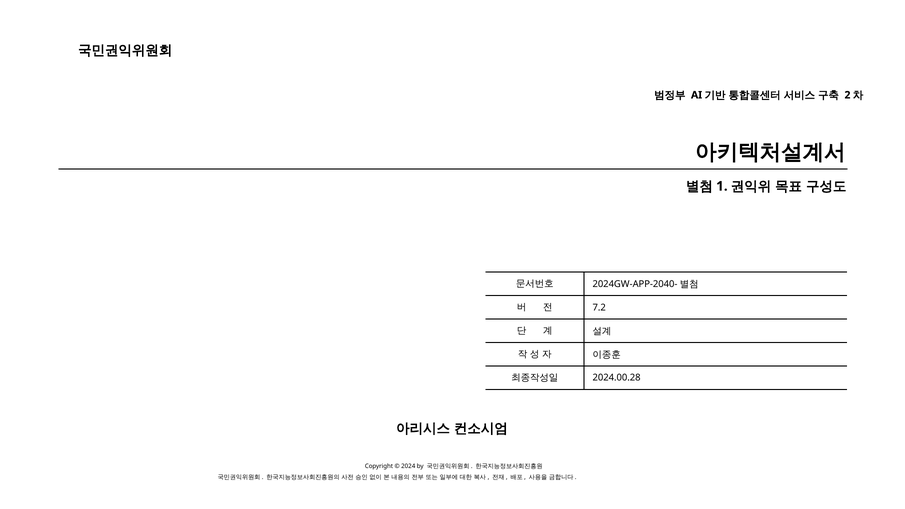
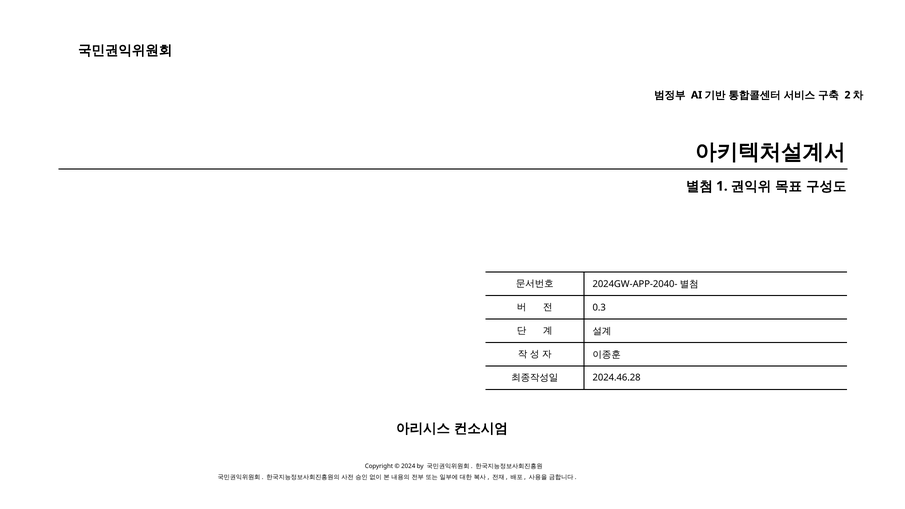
7.2: 7.2 -> 0.3
2024.00.28: 2024.00.28 -> 2024.46.28
